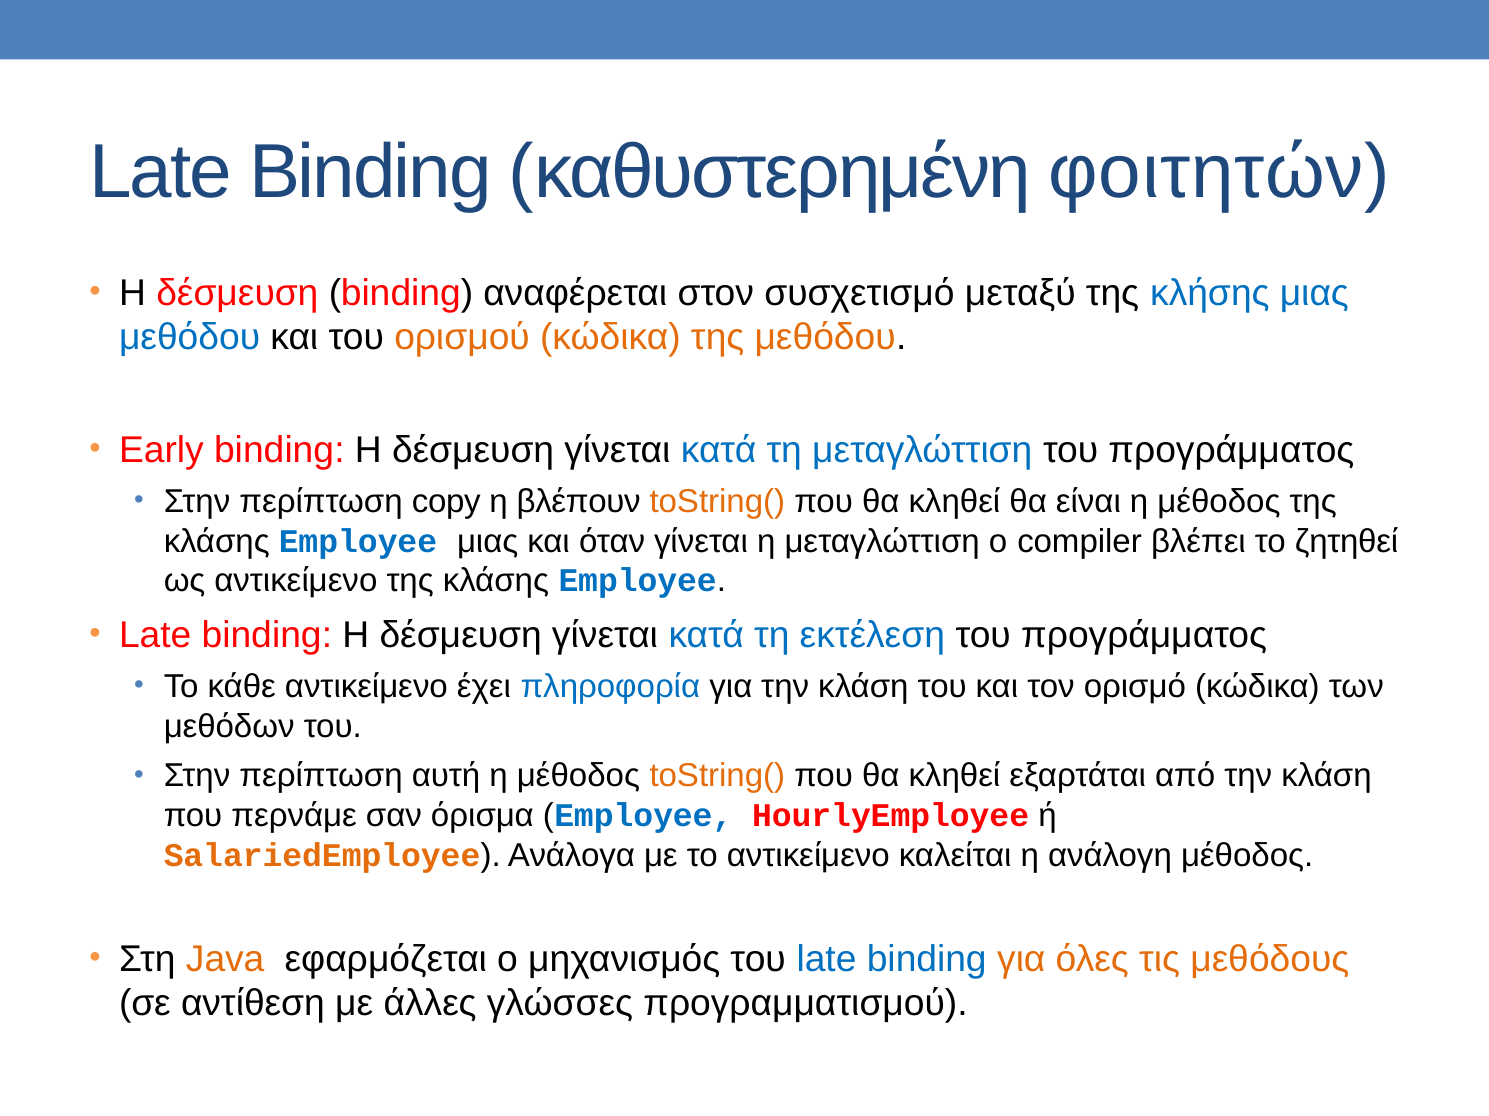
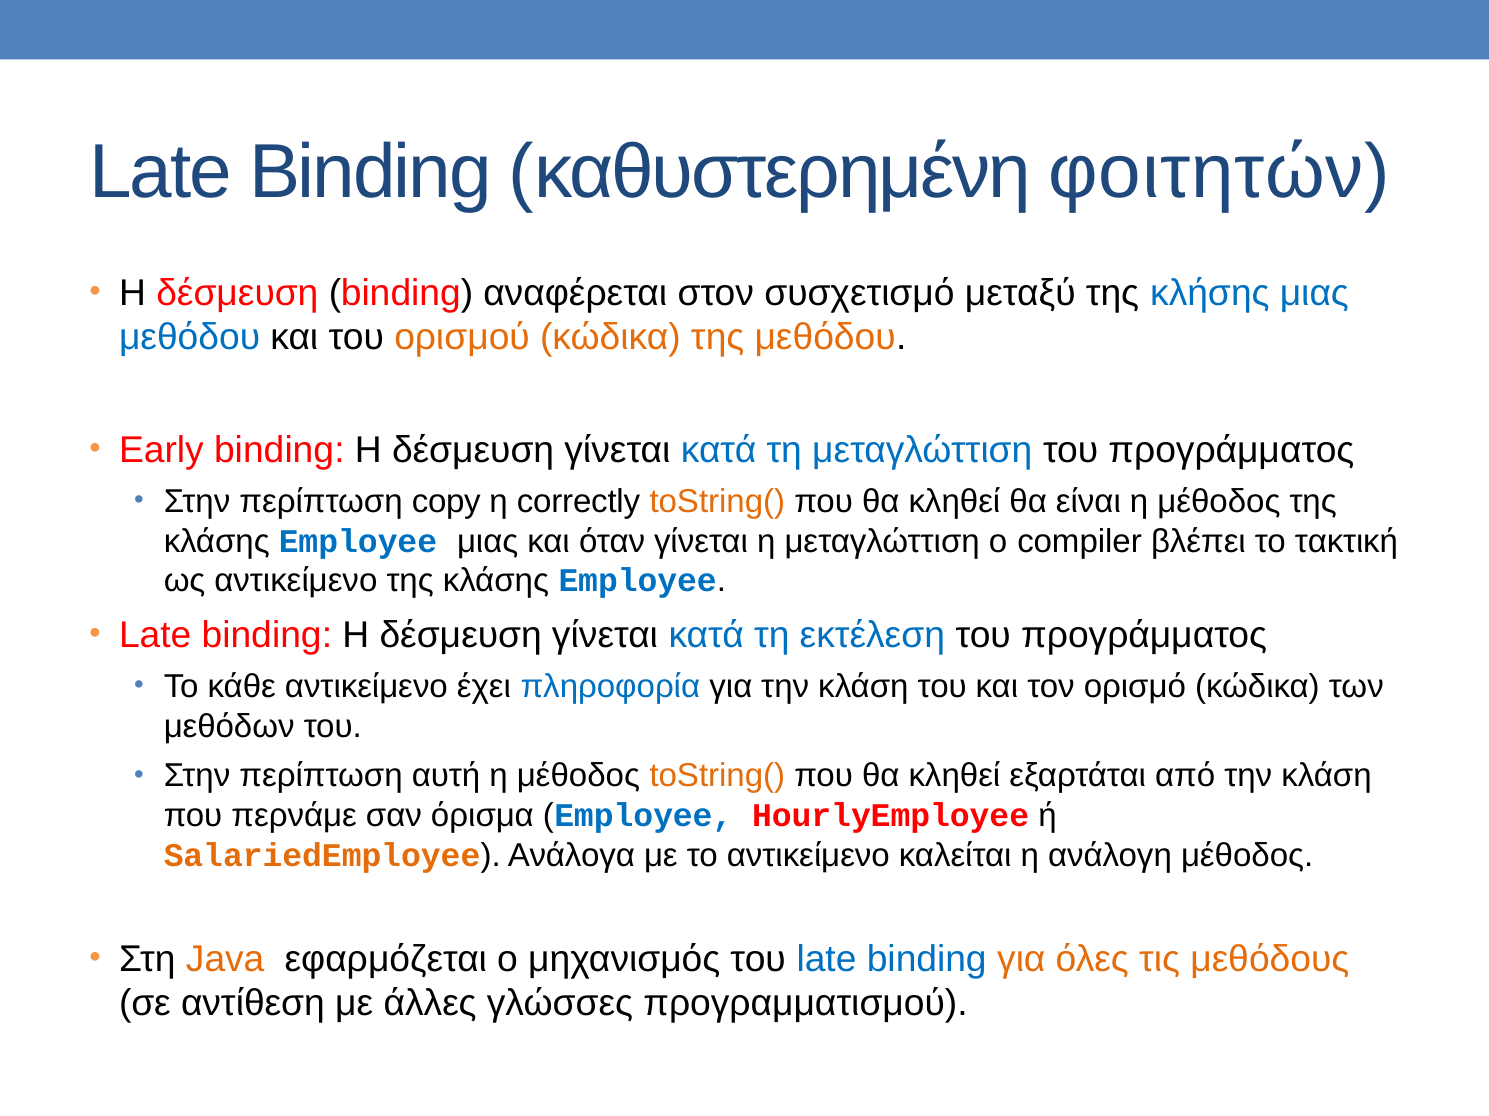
βλέπουν: βλέπουν -> correctly
ζητηθεί: ζητηθεί -> τακτική
